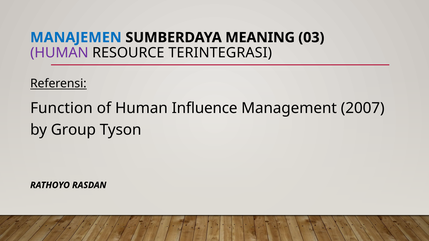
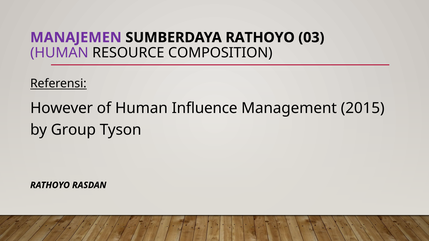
MANAJEMEN colour: blue -> purple
SUMBERDAYA MEANING: MEANING -> RATHOYO
TERINTEGRASI: TERINTEGRASI -> COMPOSITION
Function: Function -> However
2007: 2007 -> 2015
